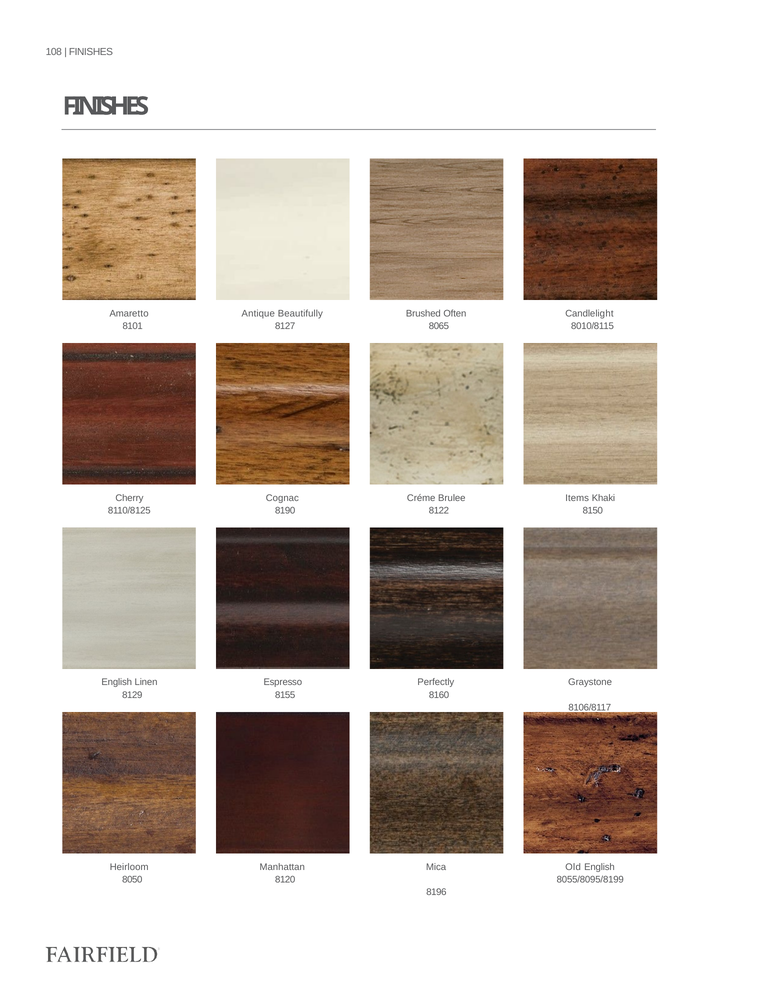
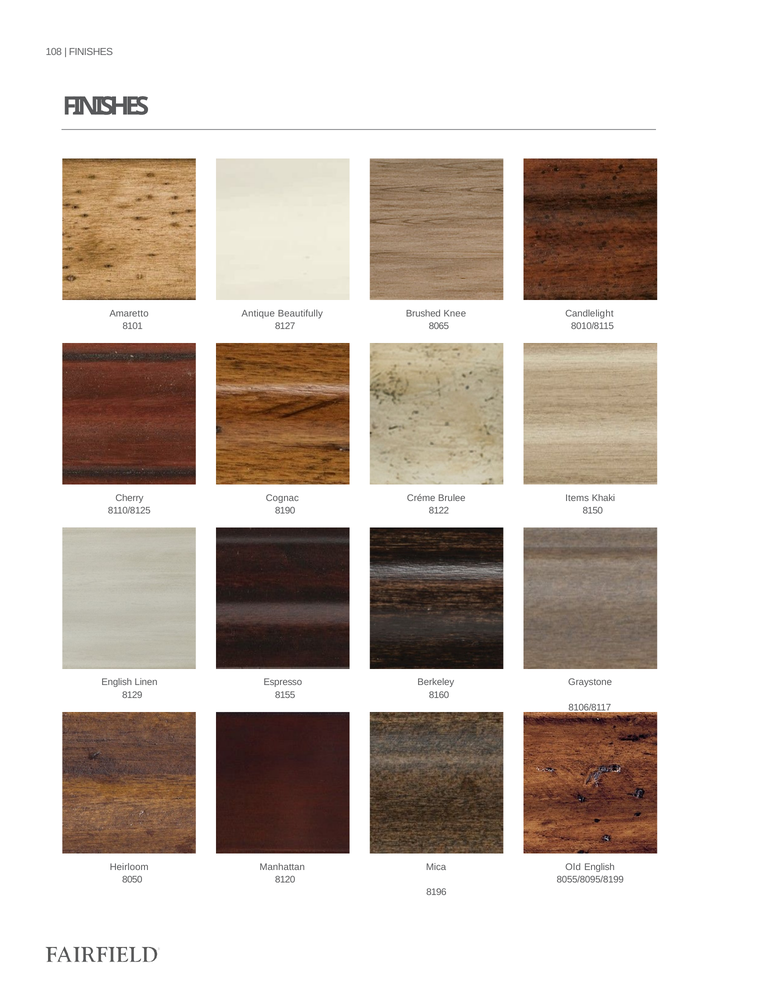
Often: Often -> Knee
Perfectly: Perfectly -> Berkeley
